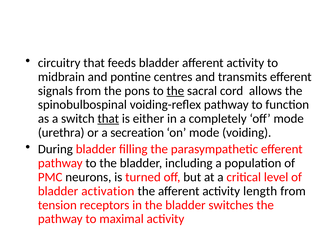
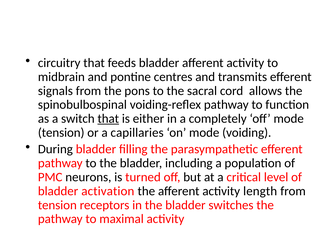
the at (175, 91) underline: present -> none
urethra at (61, 133): urethra -> tension
secreation: secreation -> capillaries
